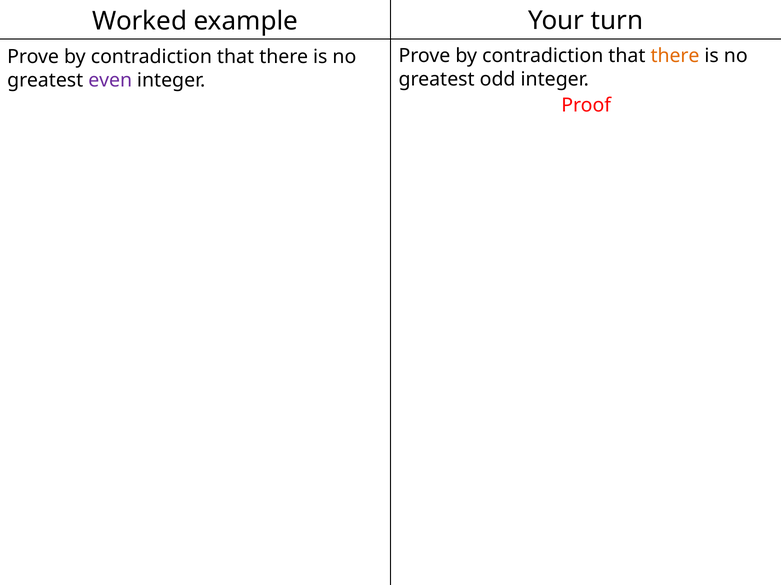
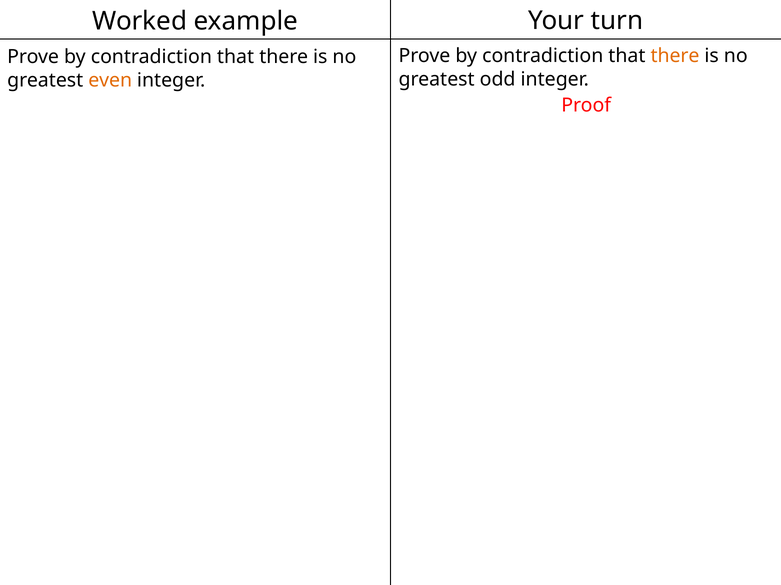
even colour: purple -> orange
